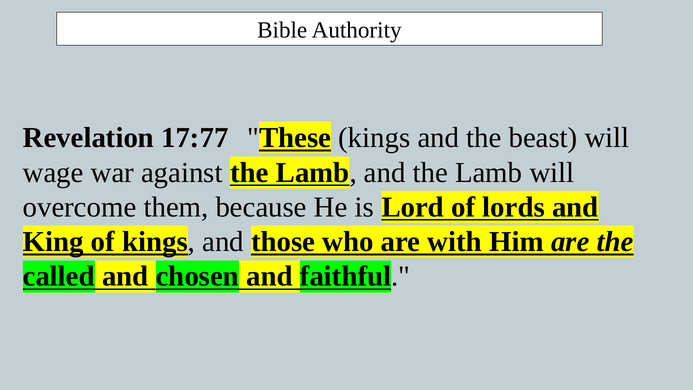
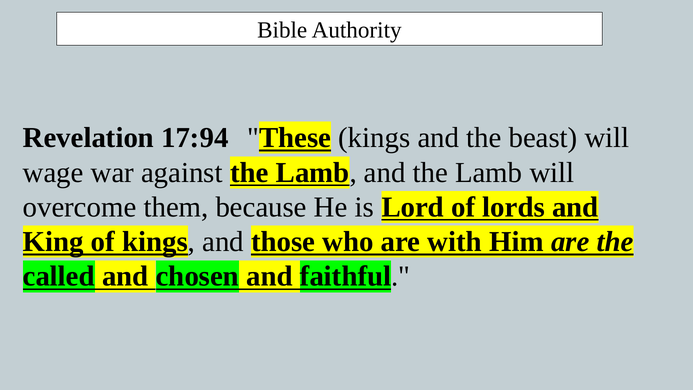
17:77: 17:77 -> 17:94
